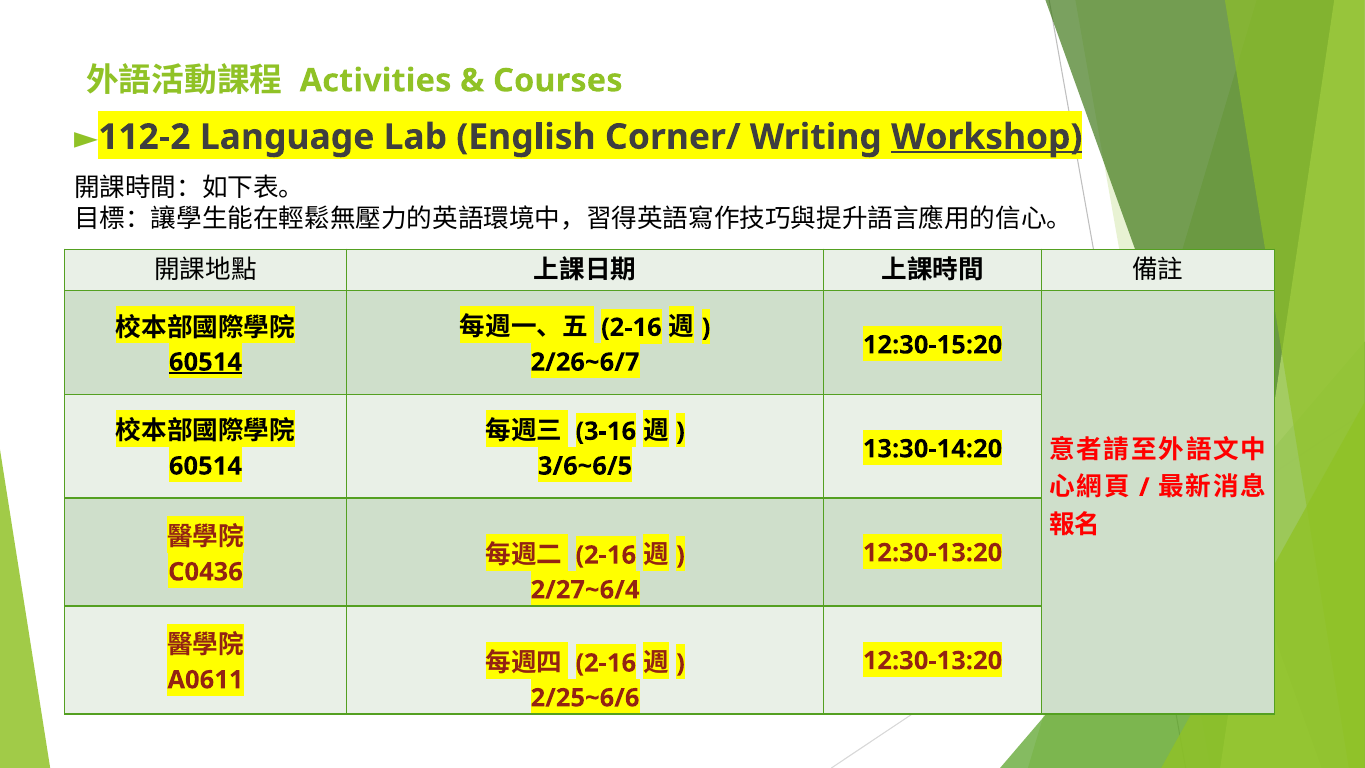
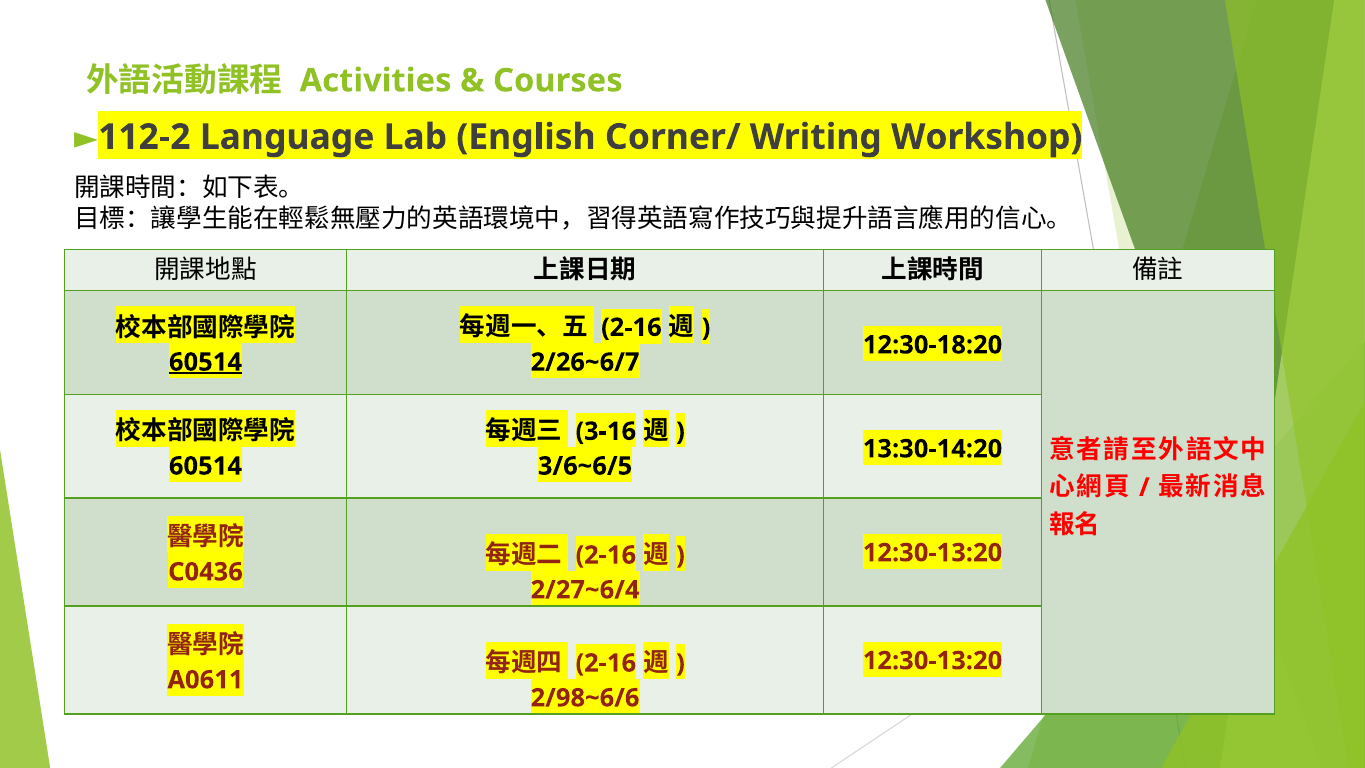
Workshop underline: present -> none
12:30-15:20: 12:30-15:20 -> 12:30-18:20
2/25~6/6: 2/25~6/6 -> 2/98~6/6
